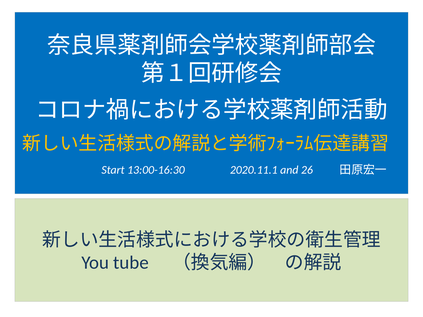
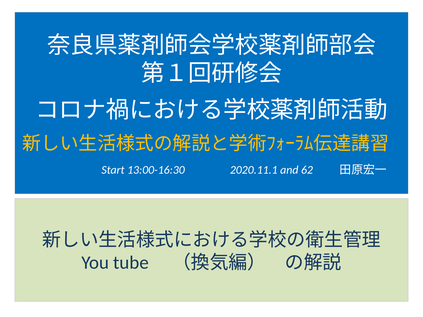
26: 26 -> 62
